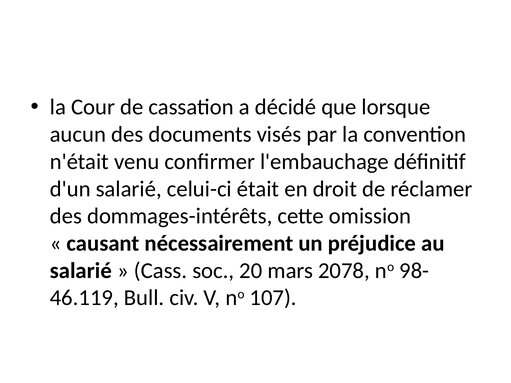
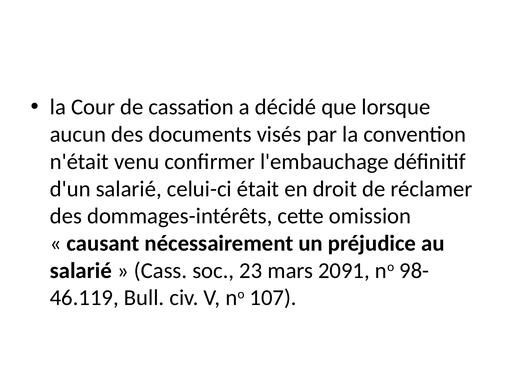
20: 20 -> 23
2078: 2078 -> 2091
